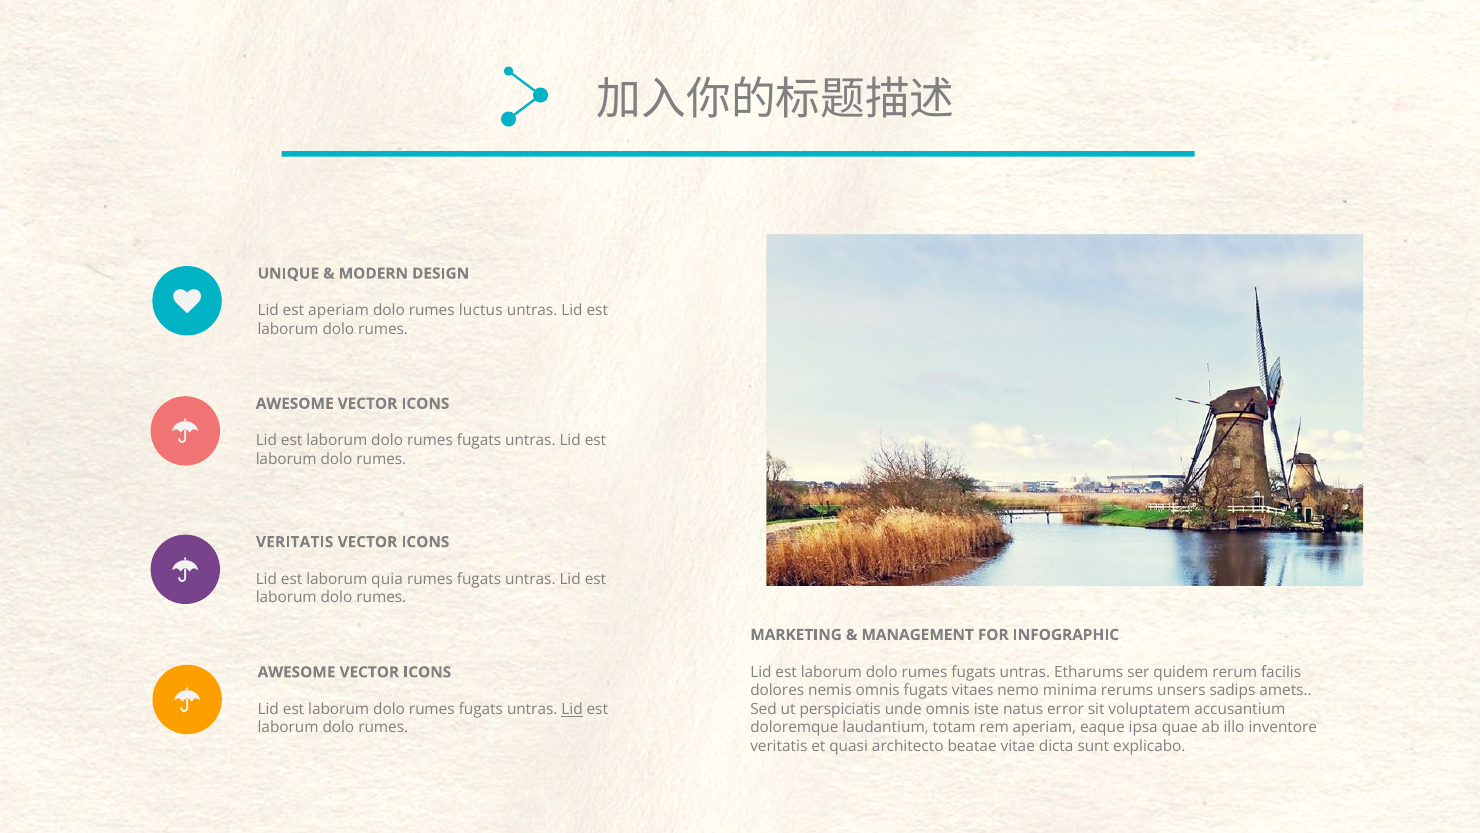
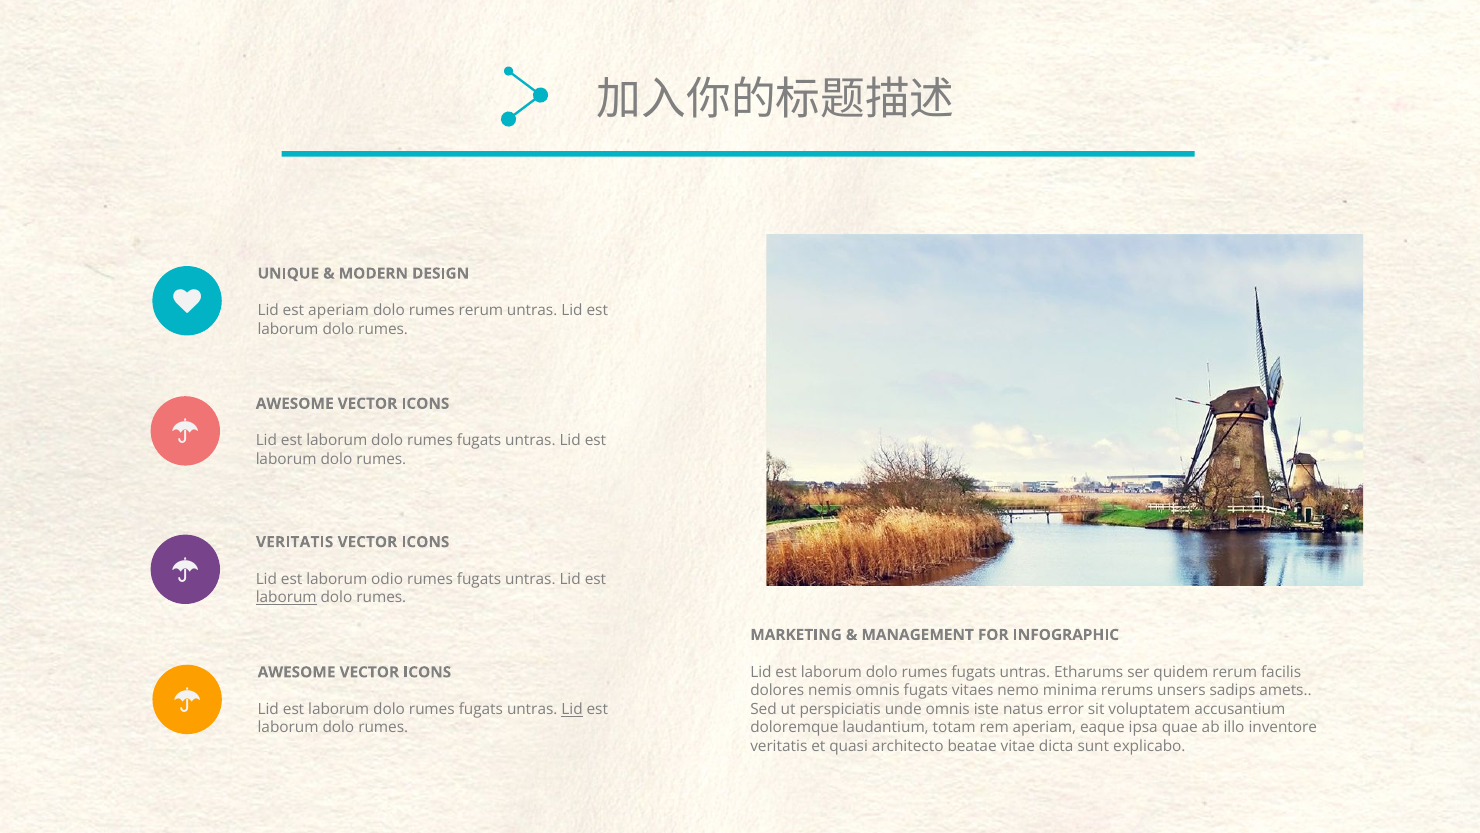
rumes luctus: luctus -> rerum
quia: quia -> odio
laborum at (286, 598) underline: none -> present
